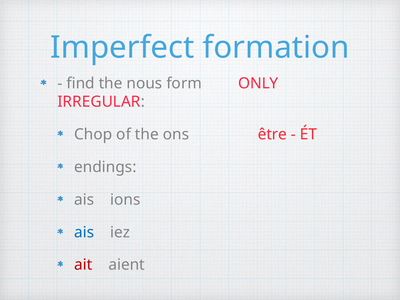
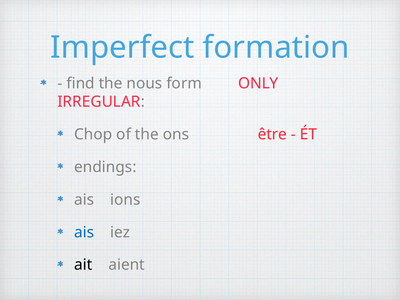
ait colour: red -> black
